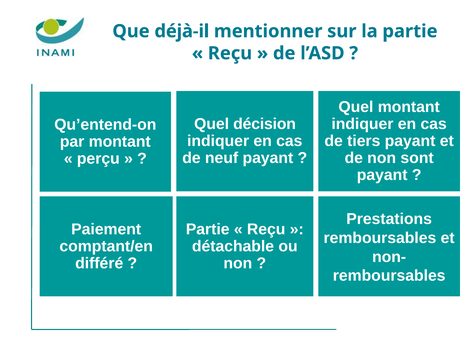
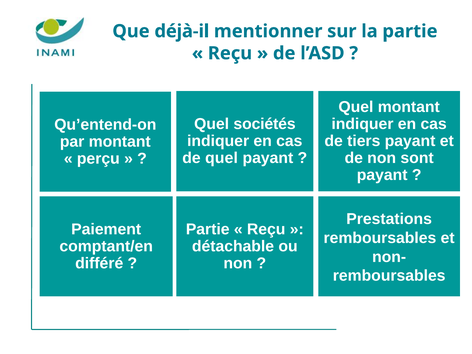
décision: décision -> sociétés
de neuf: neuf -> quel
